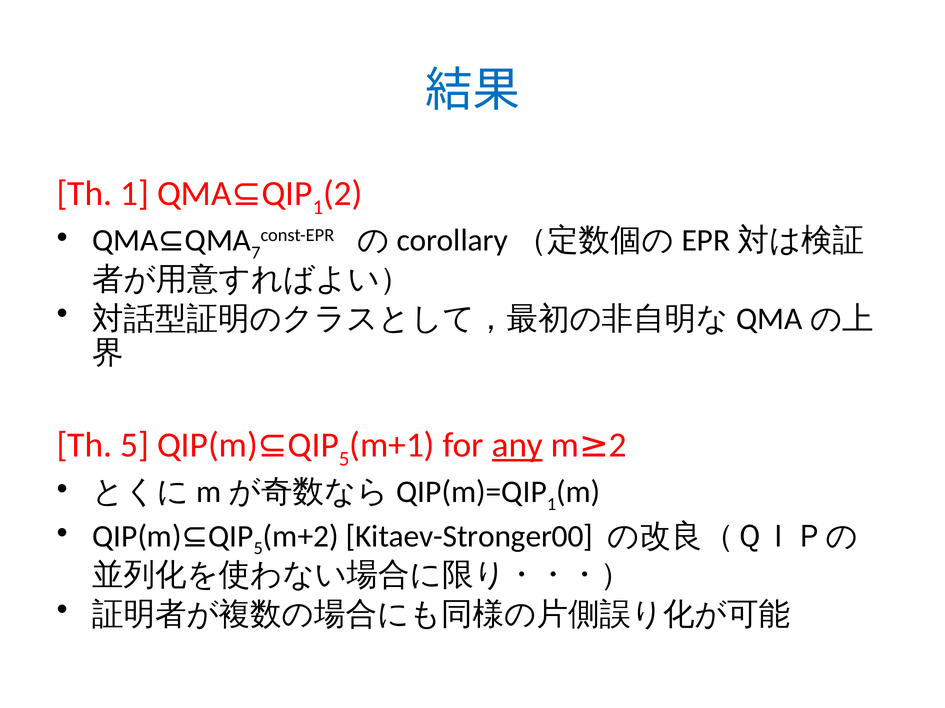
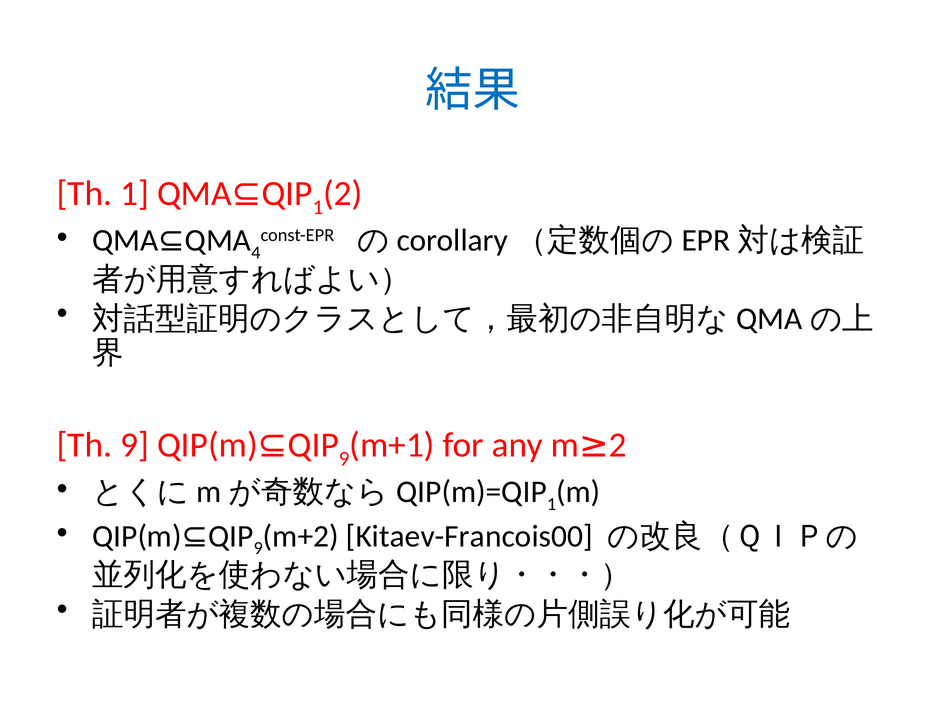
7: 7 -> 4
Th 5: 5 -> 9
5 at (344, 459): 5 -> 9
any underline: present -> none
5 at (258, 549): 5 -> 9
Kitaev-Stronger00: Kitaev-Stronger00 -> Kitaev-Francois00
